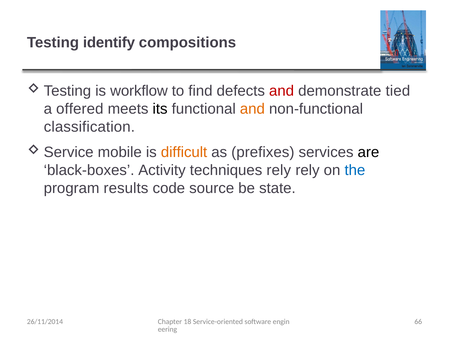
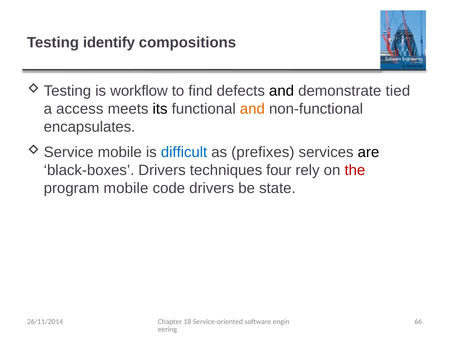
and at (282, 91) colour: red -> black
offered: offered -> access
classification: classification -> encapsulates
difficult colour: orange -> blue
black-boxes Activity: Activity -> Drivers
techniques rely: rely -> four
the colour: blue -> red
program results: results -> mobile
code source: source -> drivers
